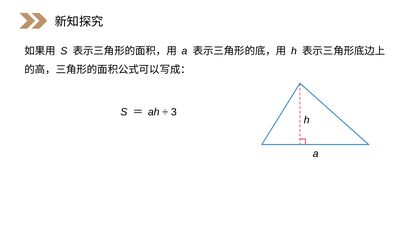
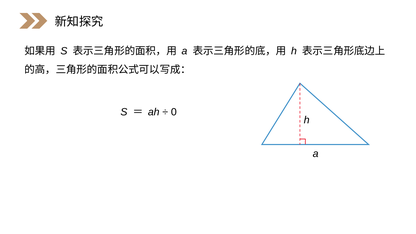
3: 3 -> 0
